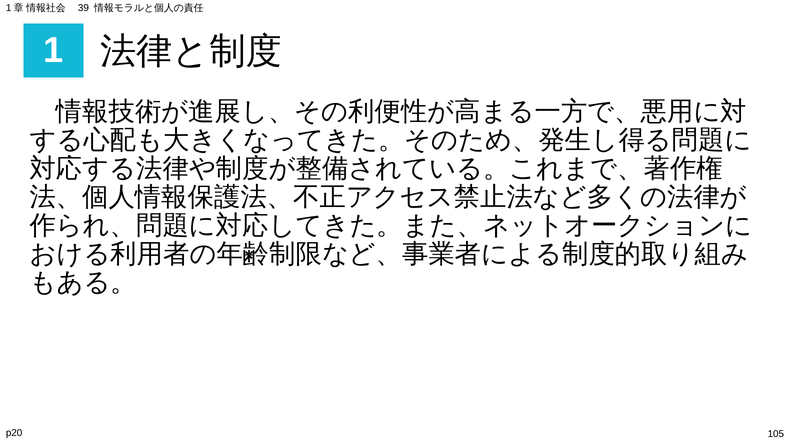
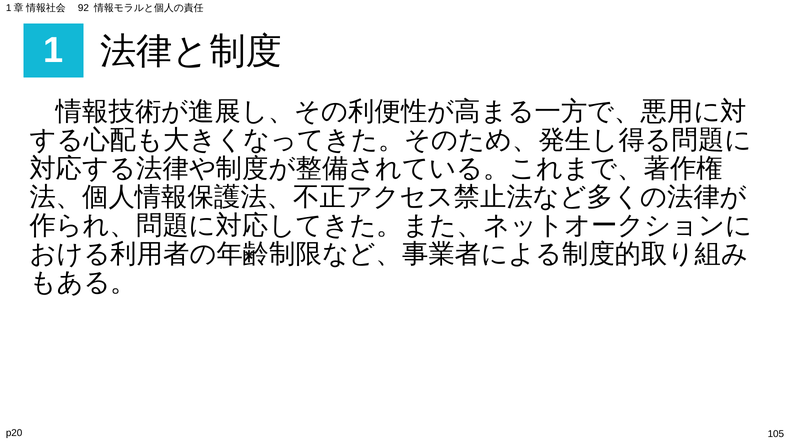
39: 39 -> 92
